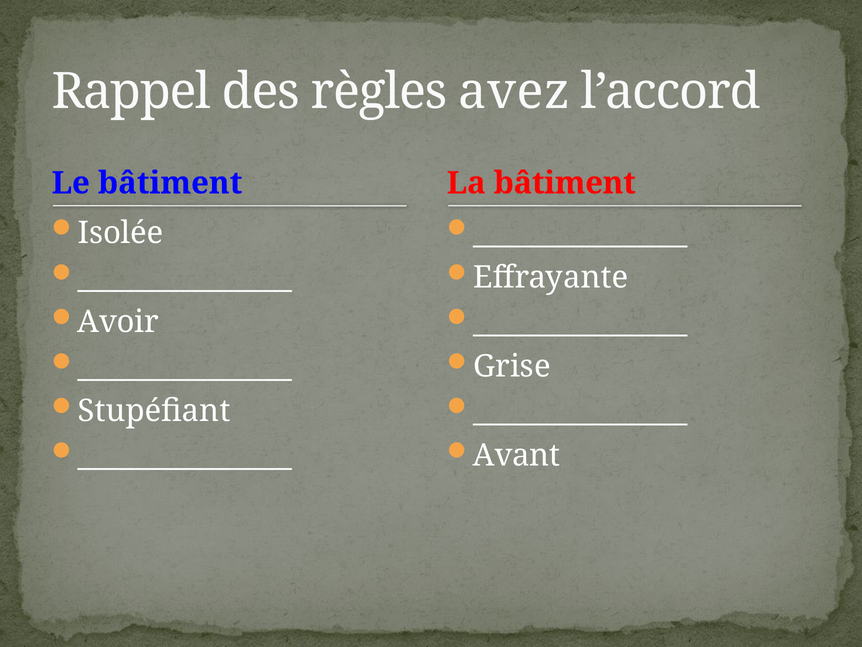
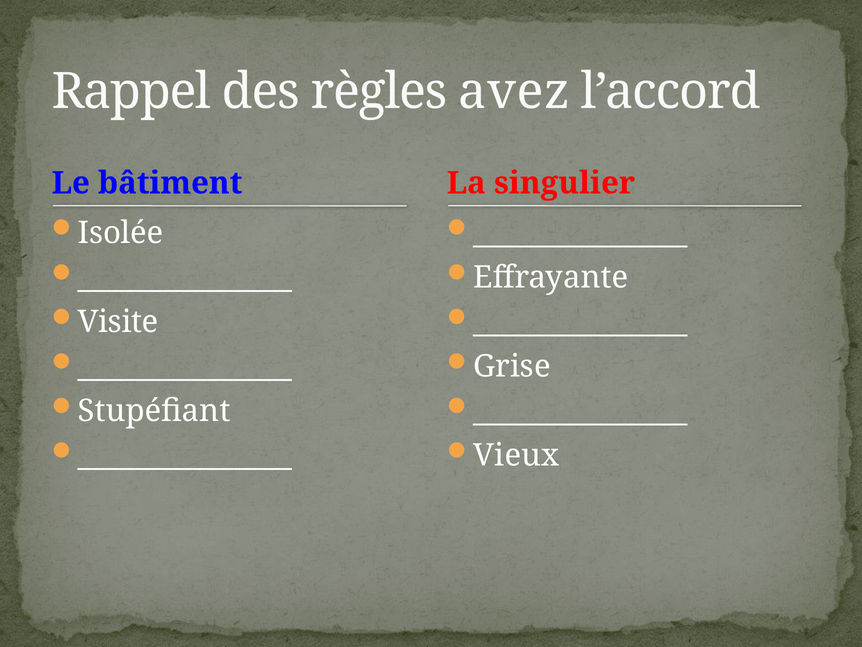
La bâtiment: bâtiment -> singulier
Avoir: Avoir -> Visite
Avant: Avant -> Vieux
